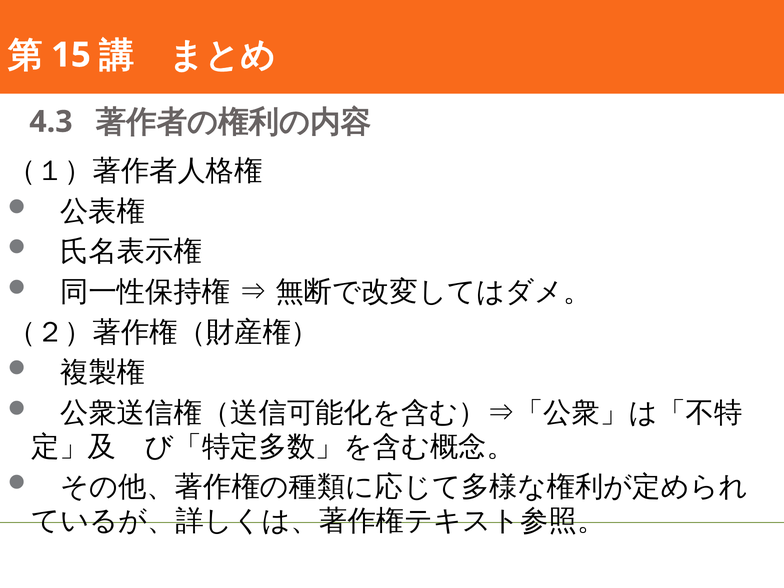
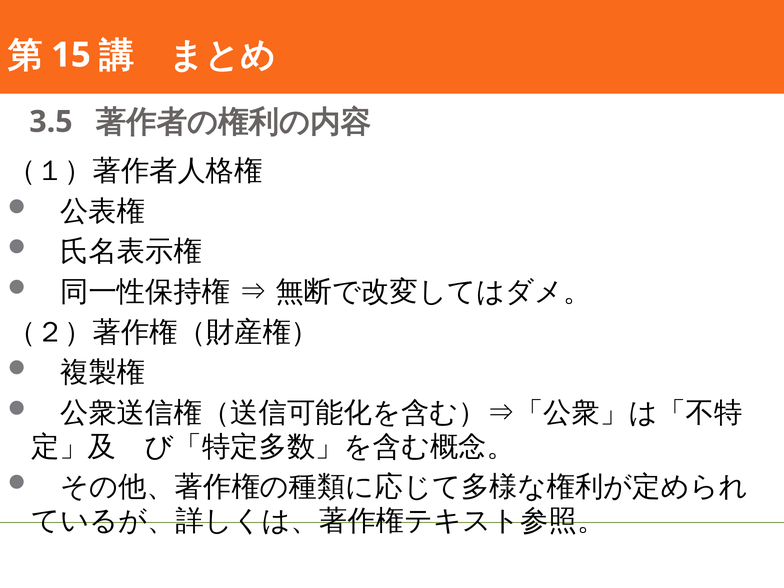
4.3: 4.3 -> 3.5
